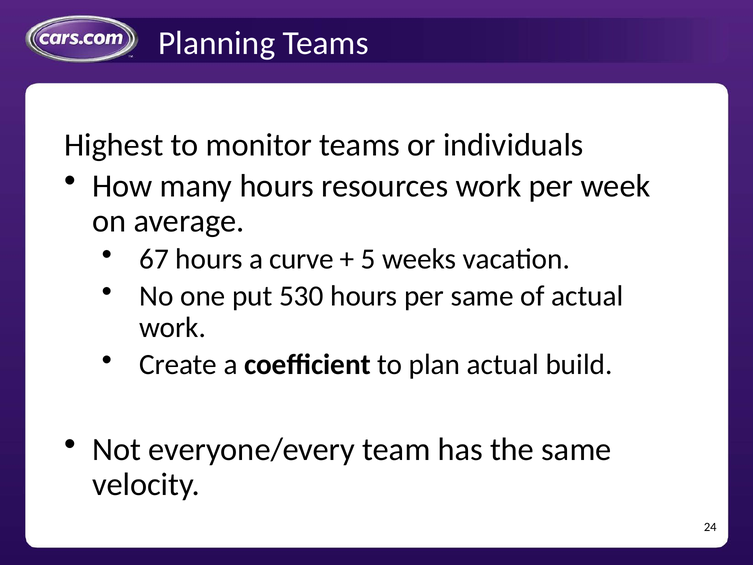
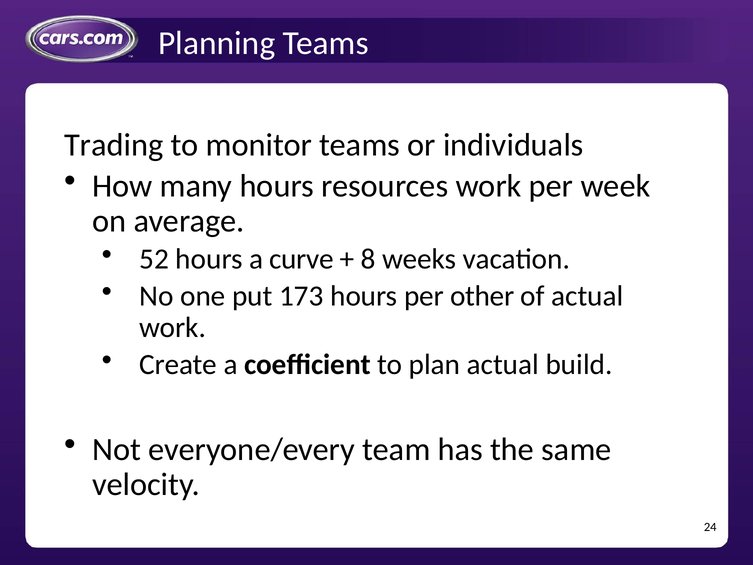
Highest: Highest -> Trading
67: 67 -> 52
5: 5 -> 8
530: 530 -> 173
per same: same -> other
